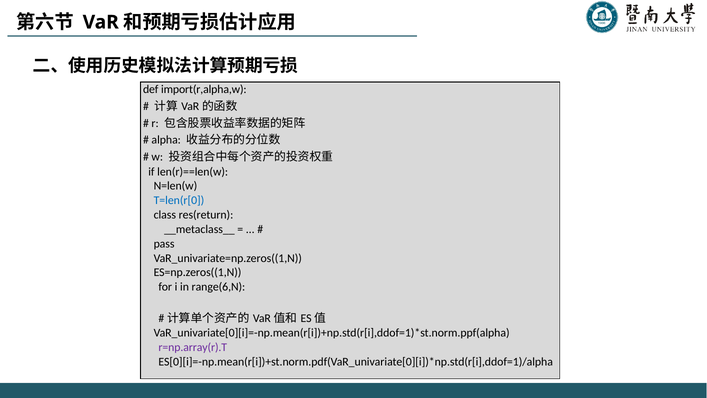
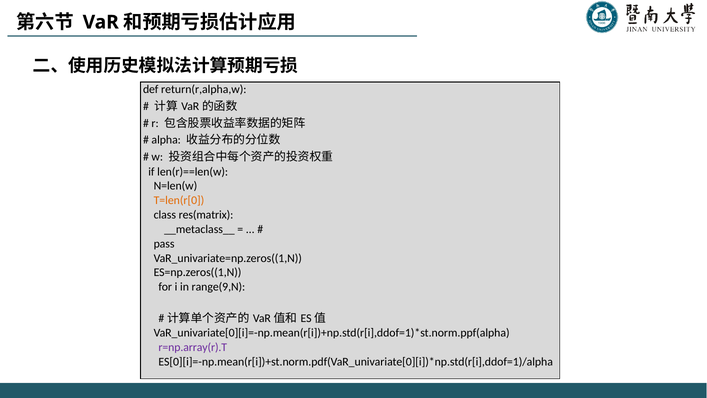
import(r,alpha,w: import(r,alpha,w -> return(r,alpha,w
T=len(r[0 colour: blue -> orange
res(return: res(return -> res(matrix
range(6,N: range(6,N -> range(9,N
